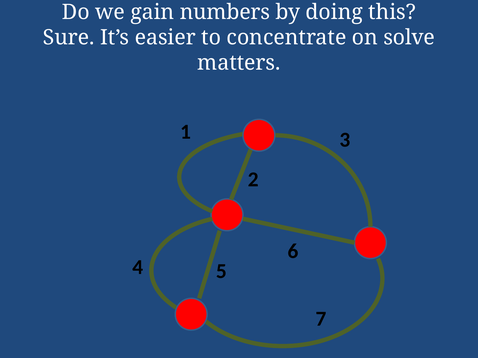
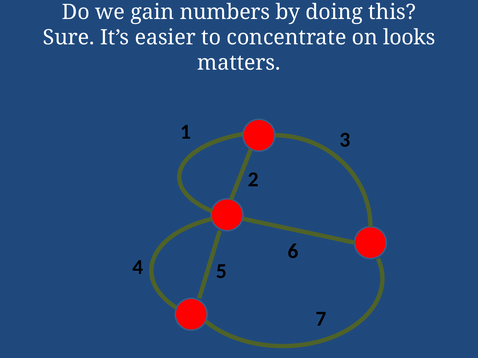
solve: solve -> looks
